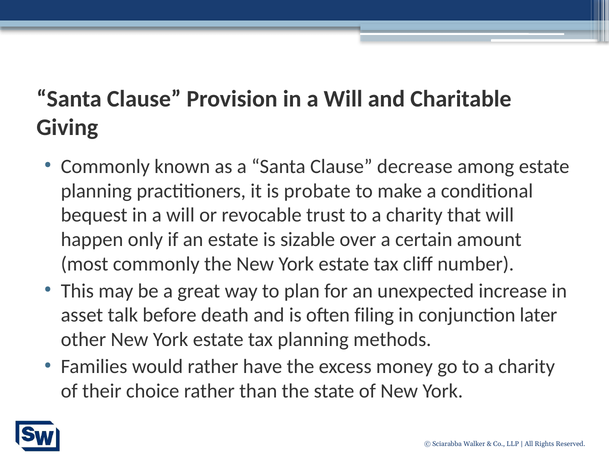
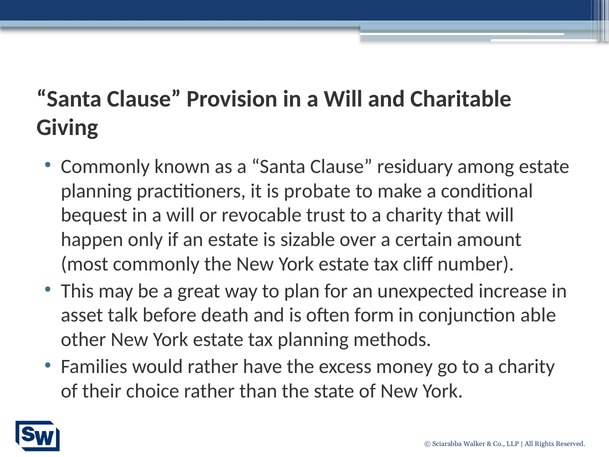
decrease: decrease -> residuary
filing: filing -> form
later: later -> able
